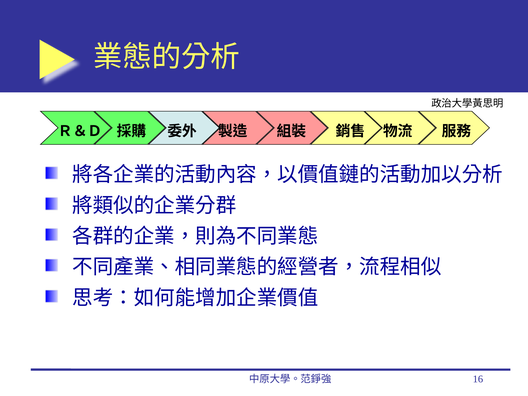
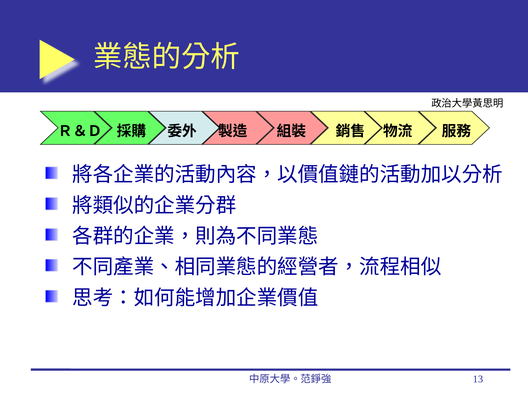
16: 16 -> 13
